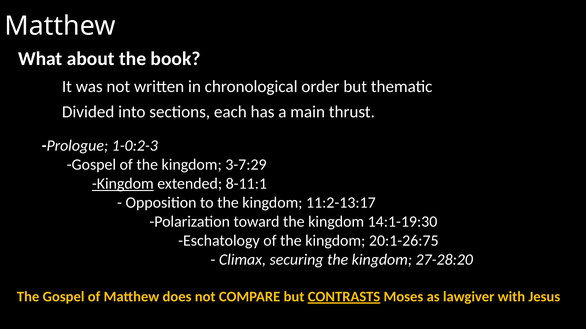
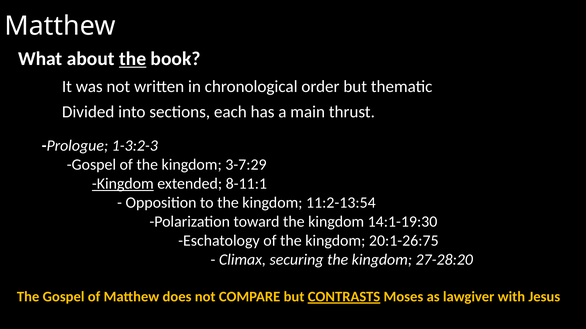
the at (133, 59) underline: none -> present
1-0:2-3: 1-0:2-3 -> 1-3:2-3
11:2-13:17: 11:2-13:17 -> 11:2-13:54
